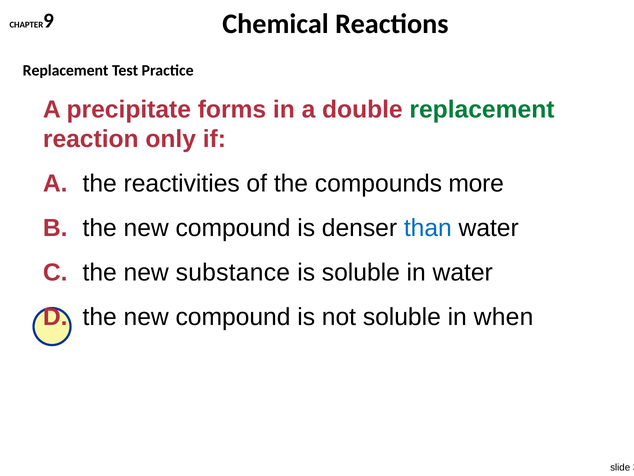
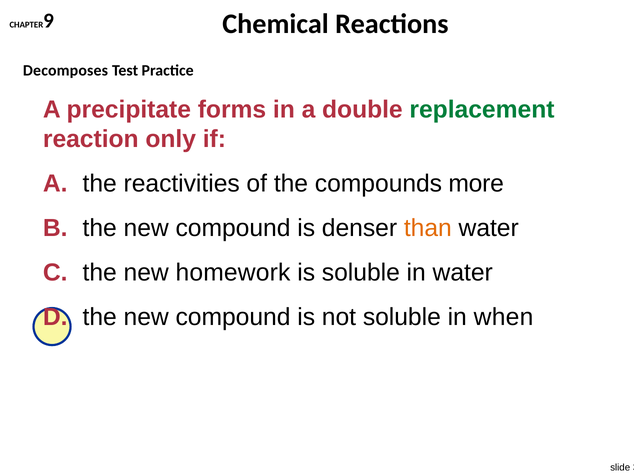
Replacement at (66, 70): Replacement -> Decomposes
than colour: blue -> orange
substance: substance -> homework
